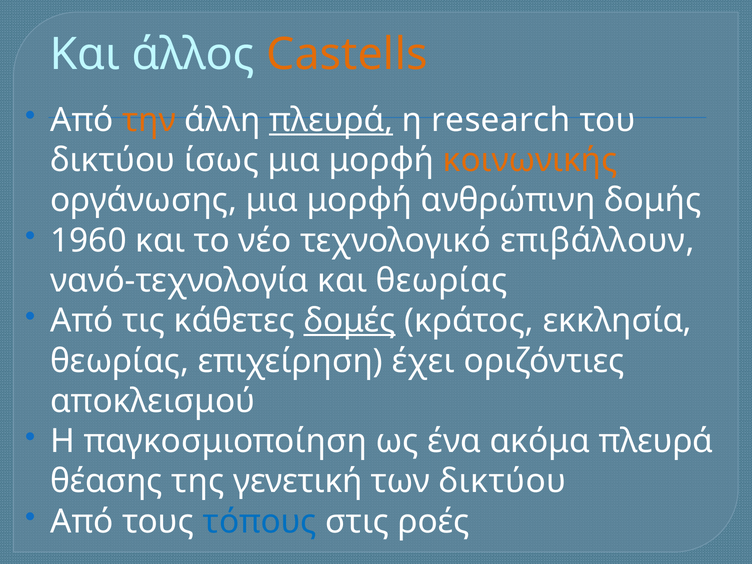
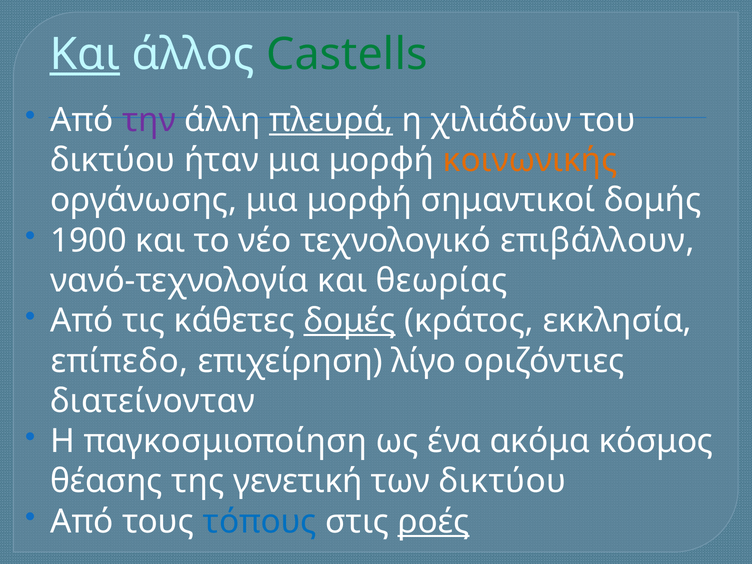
Και at (85, 55) underline: none -> present
Castells colour: orange -> green
την colour: orange -> purple
research: research -> χιλιάδων
ίσως: ίσως -> ήταν
ανθρώπινη: ανθρώπινη -> σημαντικοί
1960: 1960 -> 1900
θεωρίας at (120, 361): θεωρίας -> επίπεδο
έχει: έχει -> λίγο
αποκλεισμού: αποκλεισμού -> διατείνονταν
ακόμα πλευρά: πλευρά -> κόσμος
ροές underline: none -> present
